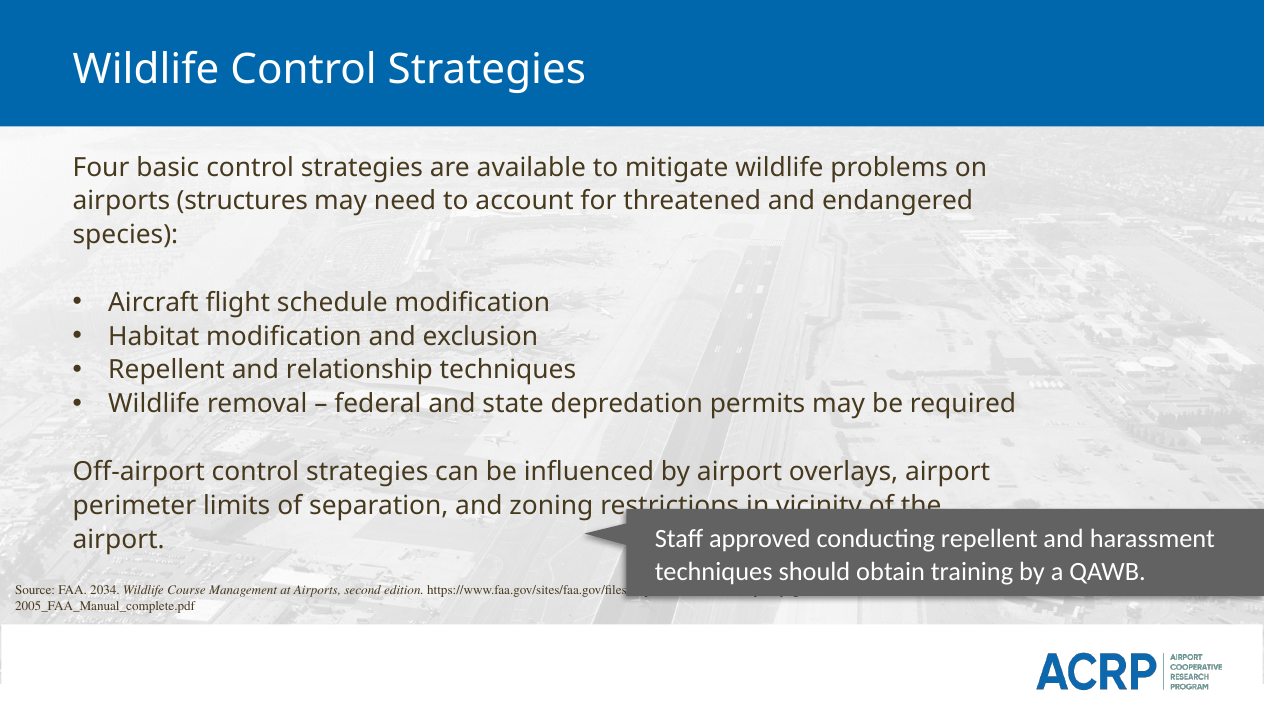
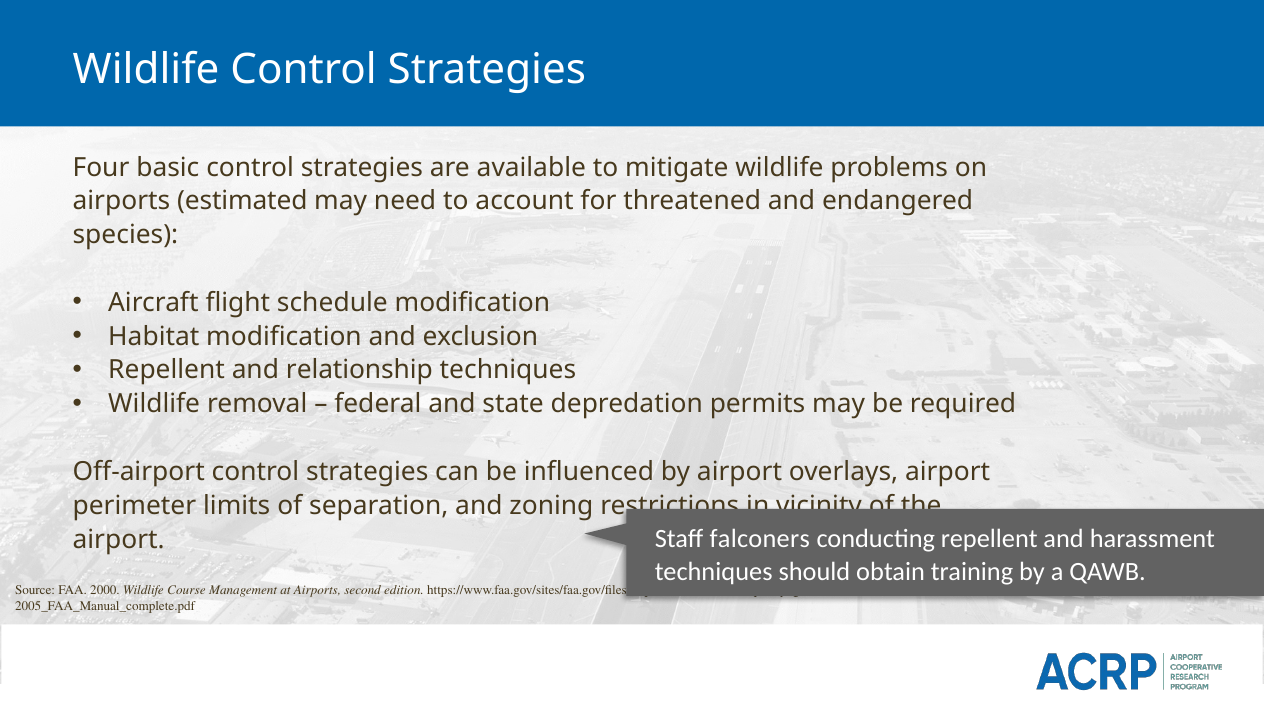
structures: structures -> estimated
approved: approved -> falconers
2034: 2034 -> 2000
